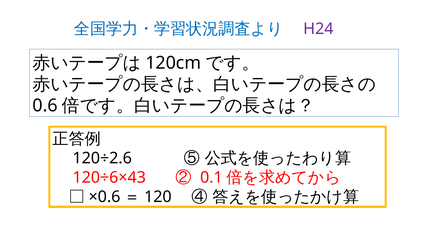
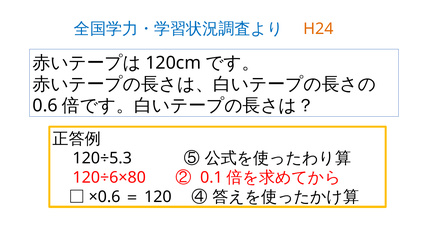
H24 colour: purple -> orange
120÷2.6: 120÷2.6 -> 120÷5.3
120÷6×43: 120÷6×43 -> 120÷6×80
